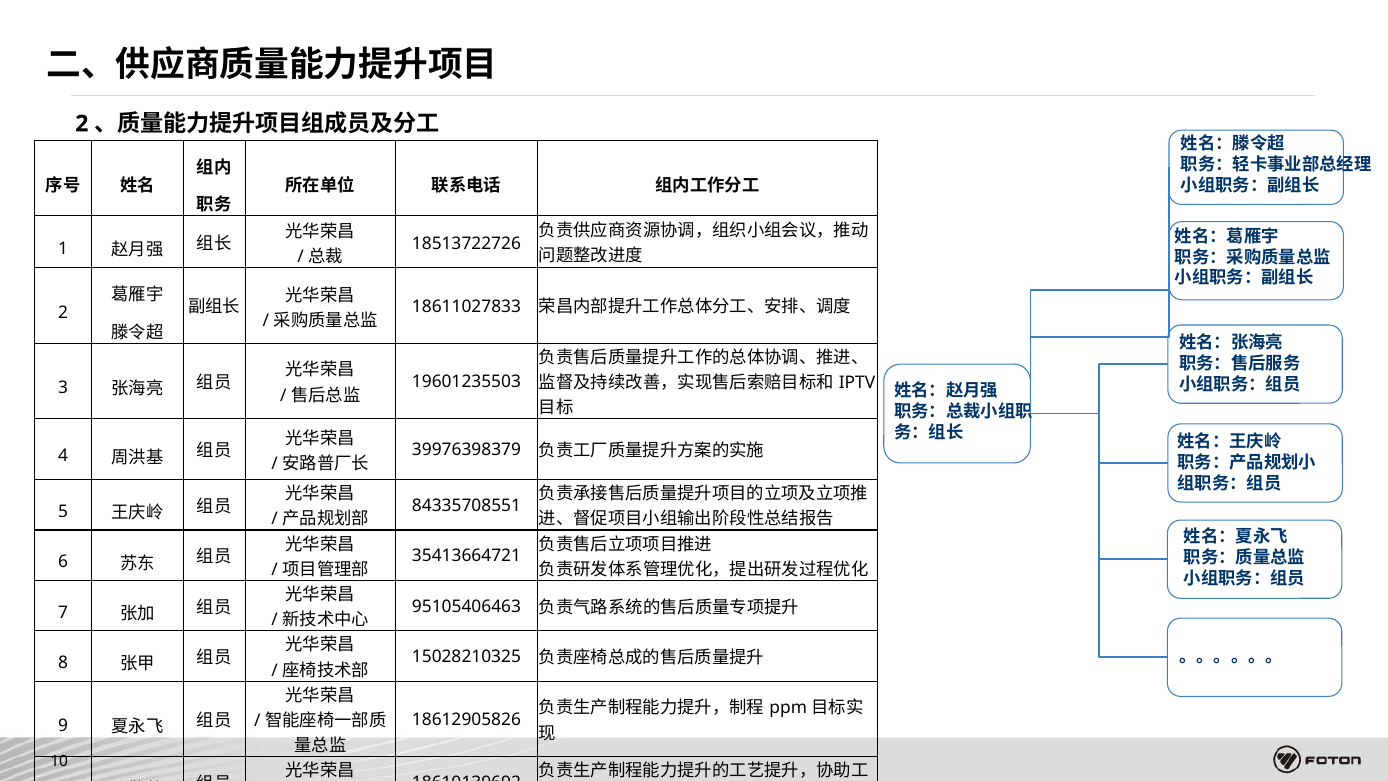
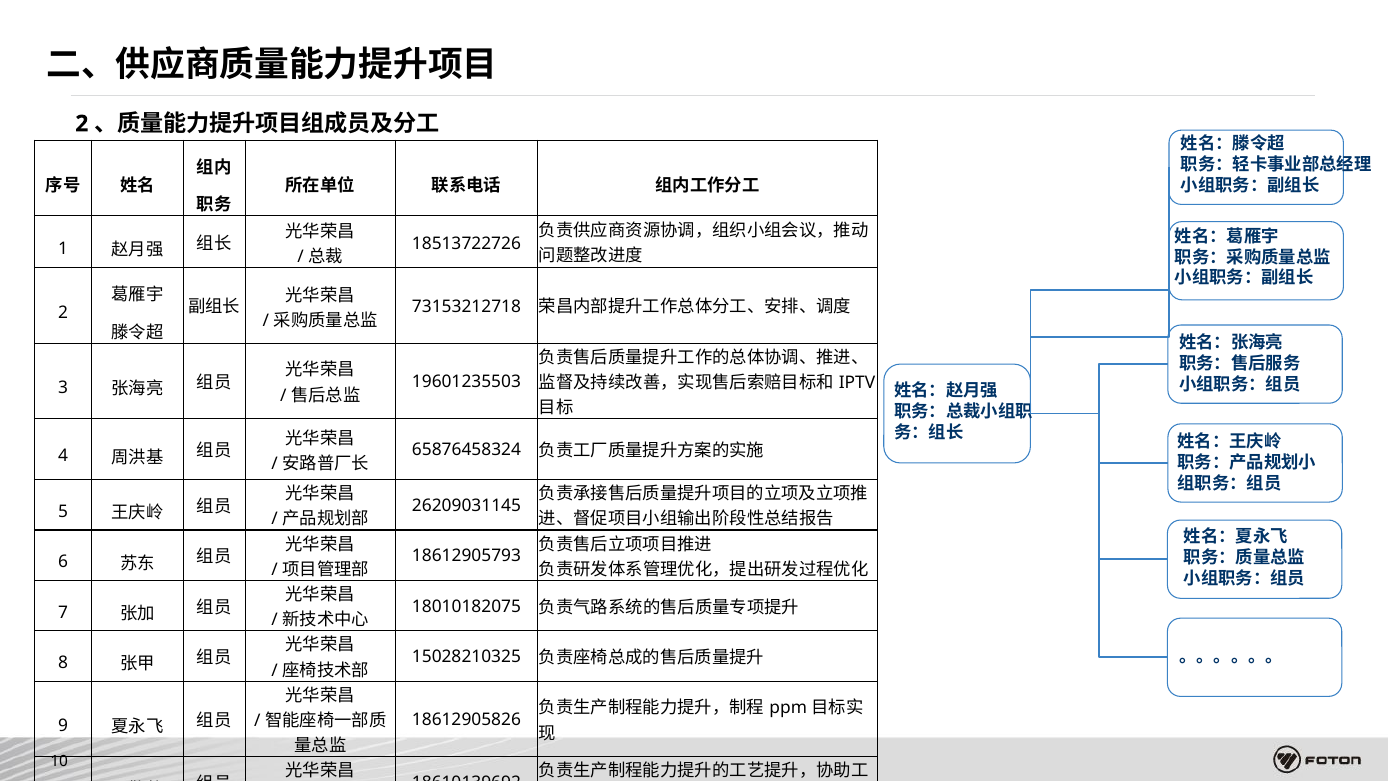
18611027833: 18611027833 -> 73153212718
39976398379: 39976398379 -> 65876458324
84335708551: 84335708551 -> 26209031145
35413664721: 35413664721 -> 18612905793
95105406463: 95105406463 -> 18010182075
